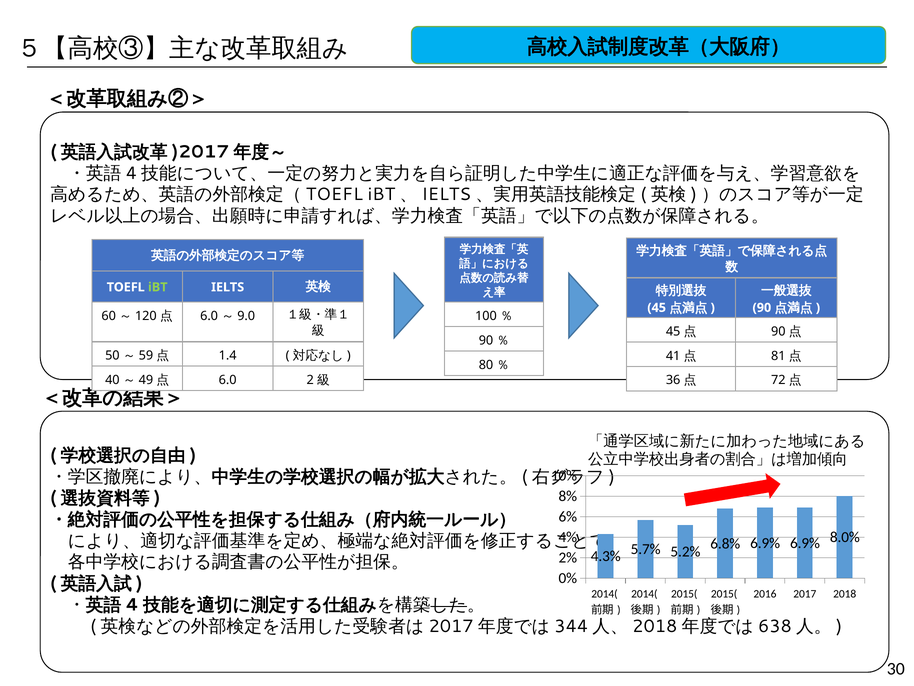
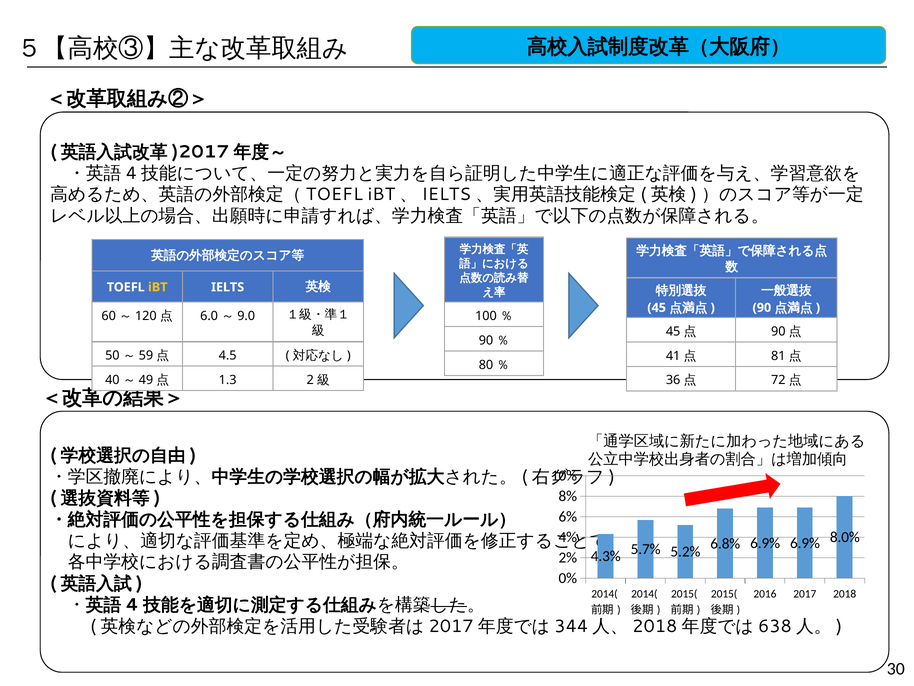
iBT colour: light green -> yellow
1.4: 1.4 -> 4.5
6.0 at (228, 380): 6.0 -> 1.3
